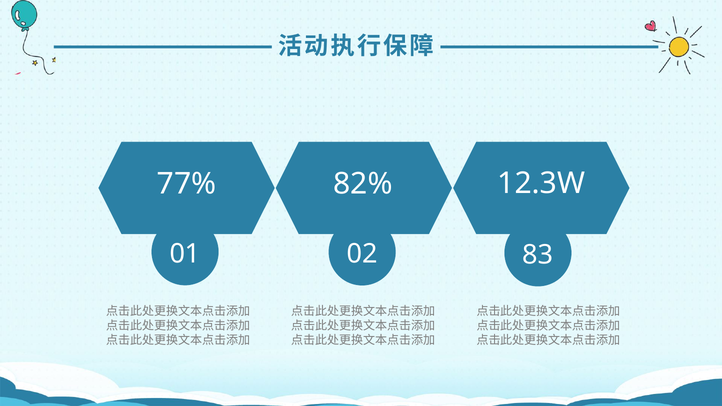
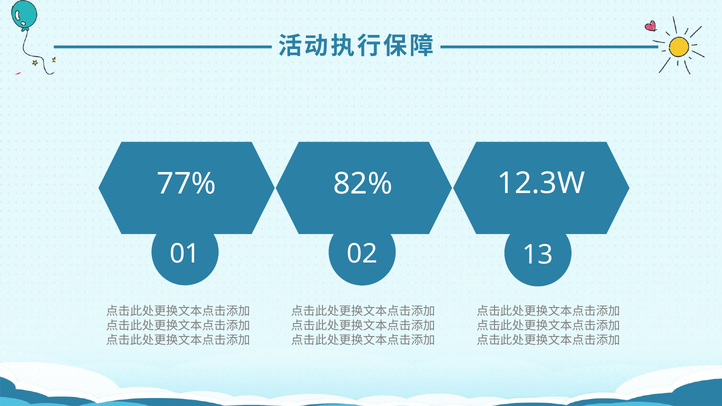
83: 83 -> 13
